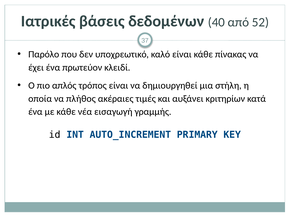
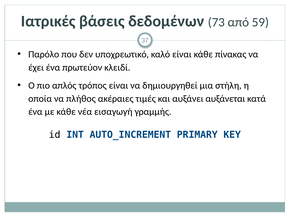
40: 40 -> 73
52: 52 -> 59
κριτηρίων: κριτηρίων -> αυξάνεται
